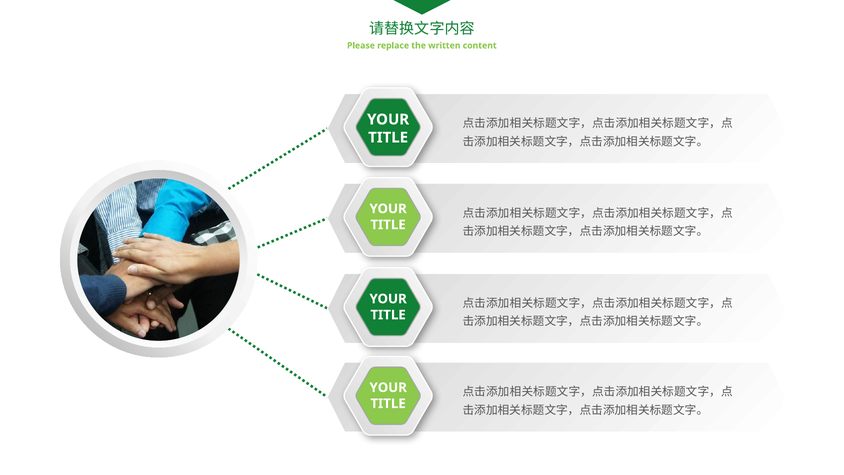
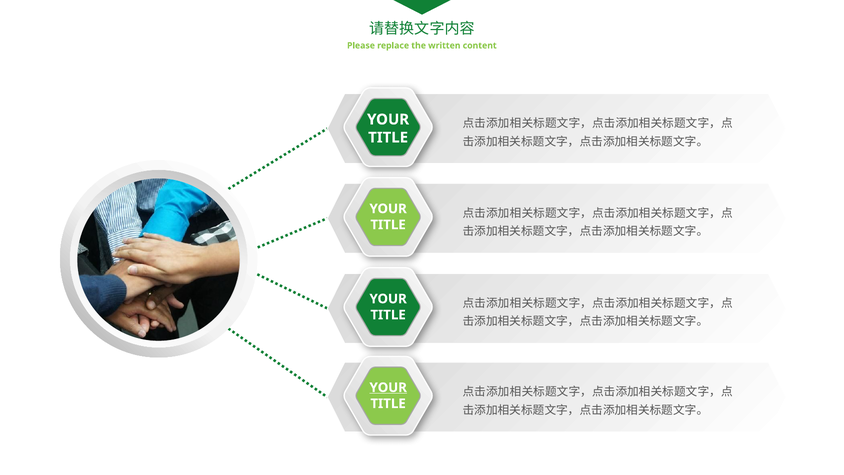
YOUR at (388, 387) underline: none -> present
